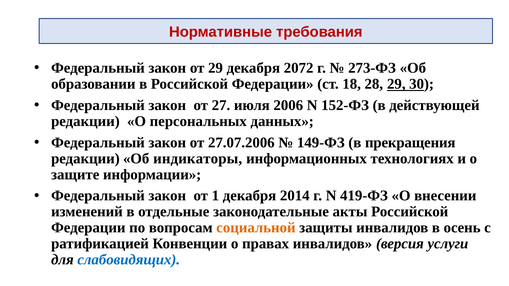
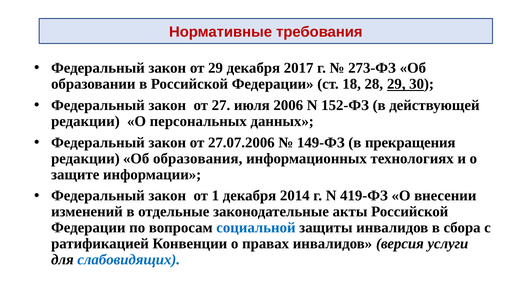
2072: 2072 -> 2017
индикаторы: индикаторы -> образования
социальной colour: orange -> blue
осень: осень -> сбора
